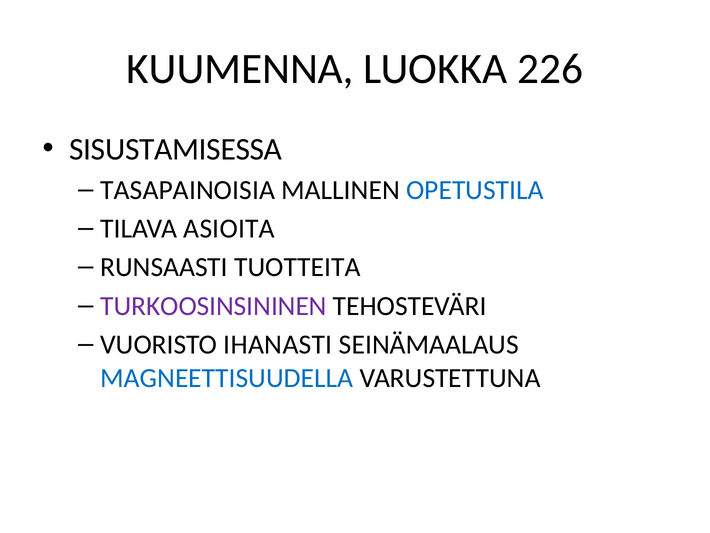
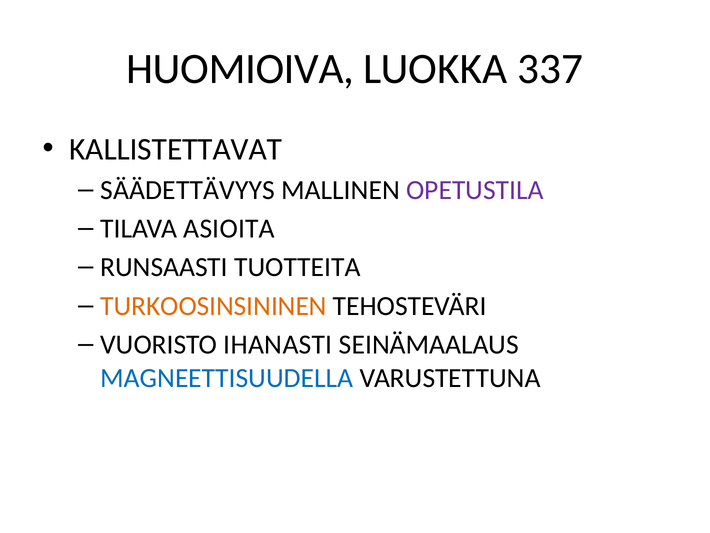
KUUMENNA: KUUMENNA -> HUOMIOIVA
226: 226 -> 337
SISUSTAMISESSA: SISUSTAMISESSA -> KALLISTETTAVAT
TASAPAINOISIA: TASAPAINOISIA -> SÄÄDETTÄVYYS
OPETUSTILA colour: blue -> purple
TURKOOSINSININEN colour: purple -> orange
